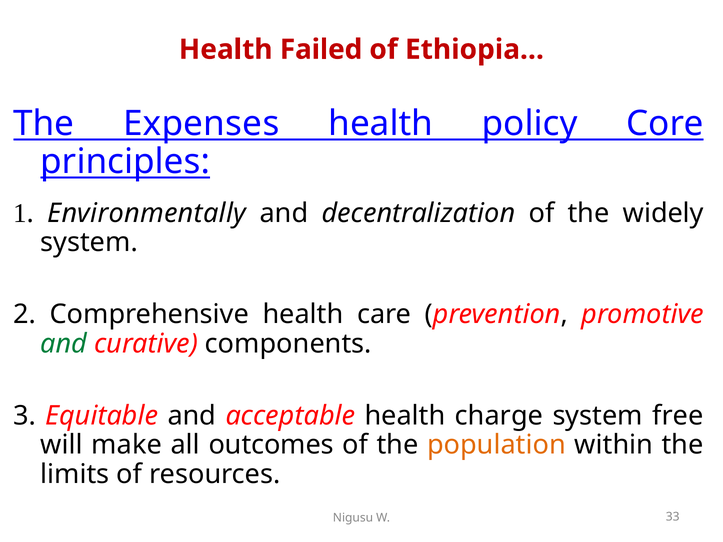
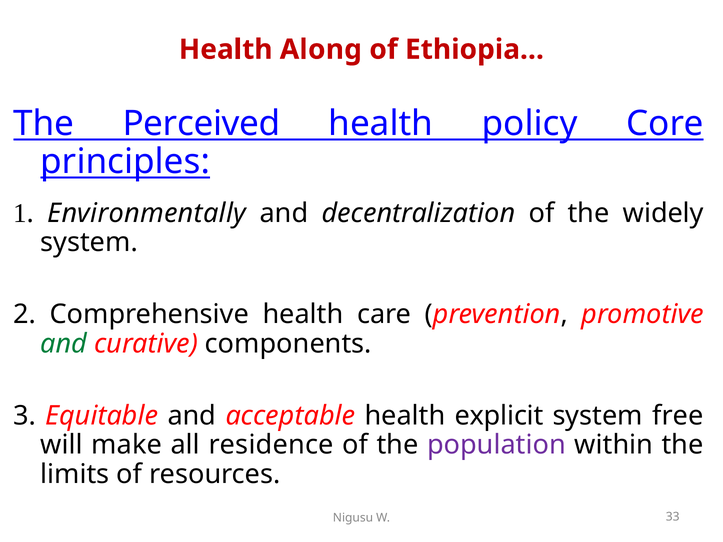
Failed: Failed -> Along
Expenses: Expenses -> Perceived
charge: charge -> explicit
outcomes: outcomes -> residence
population colour: orange -> purple
